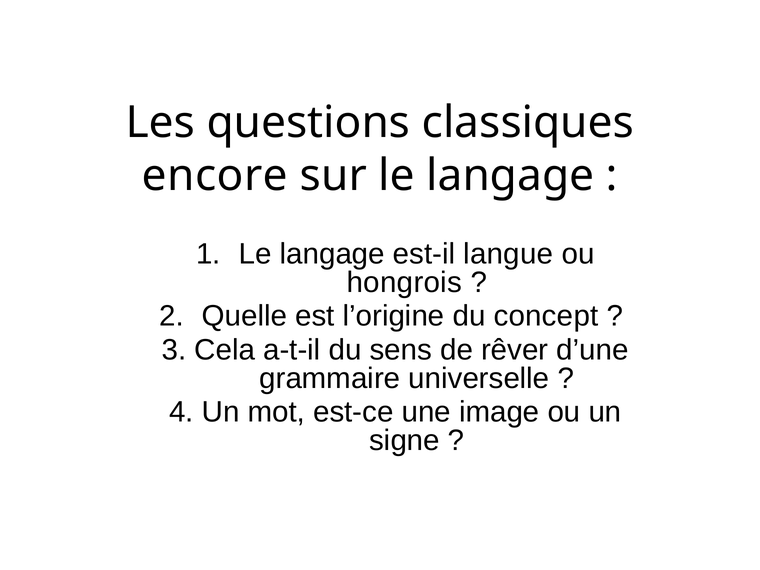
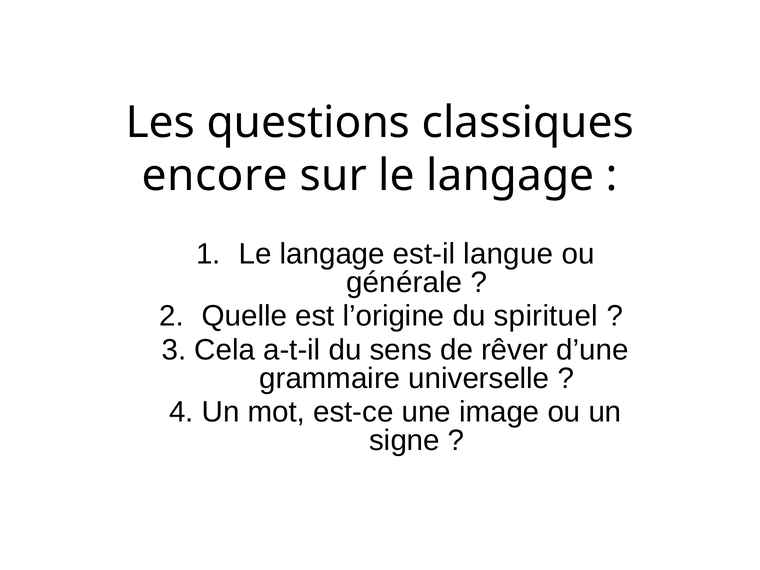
hongrois: hongrois -> générale
concept: concept -> spirituel
